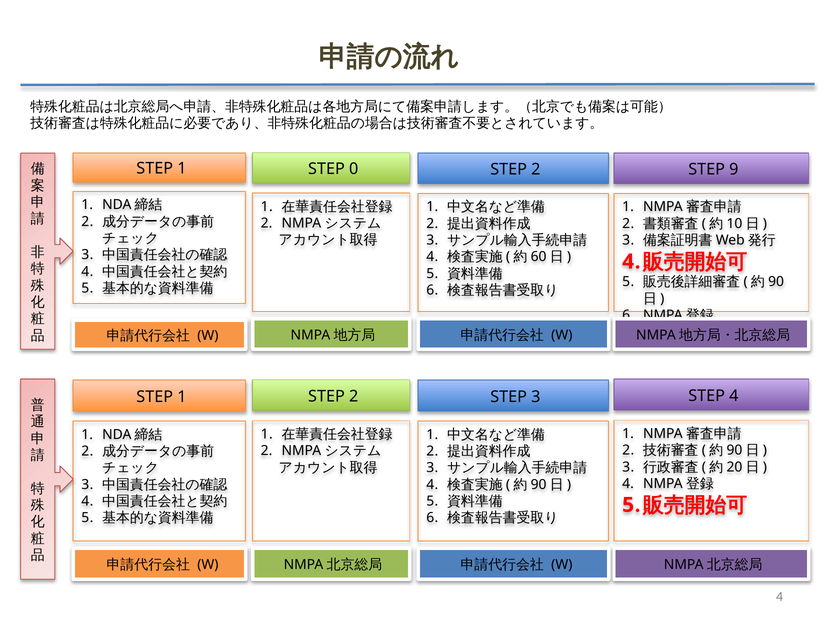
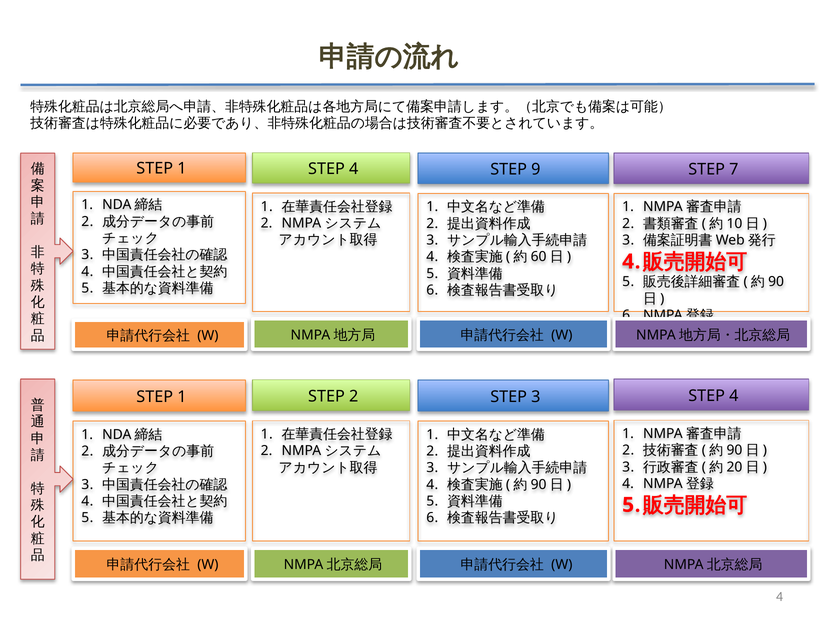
0 at (354, 169): 0 -> 4
2 at (536, 169): 2 -> 9
9: 9 -> 7
